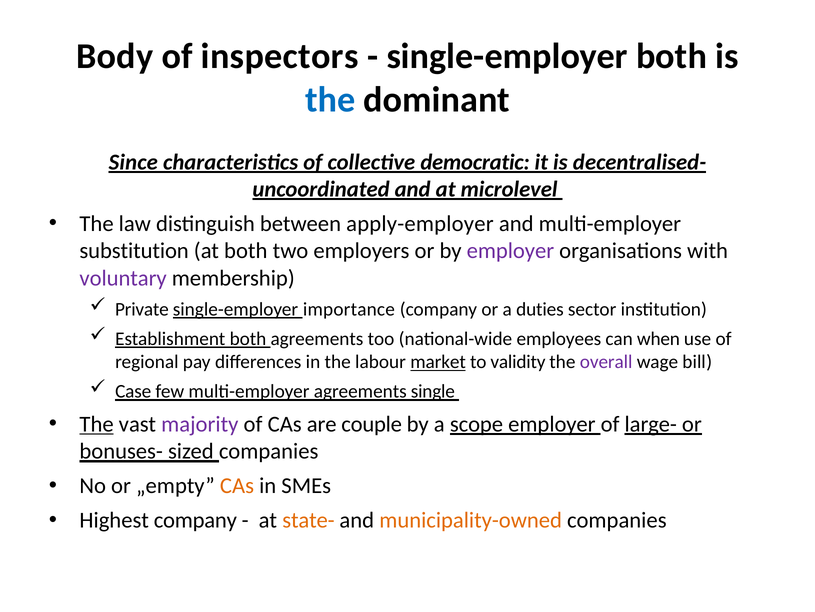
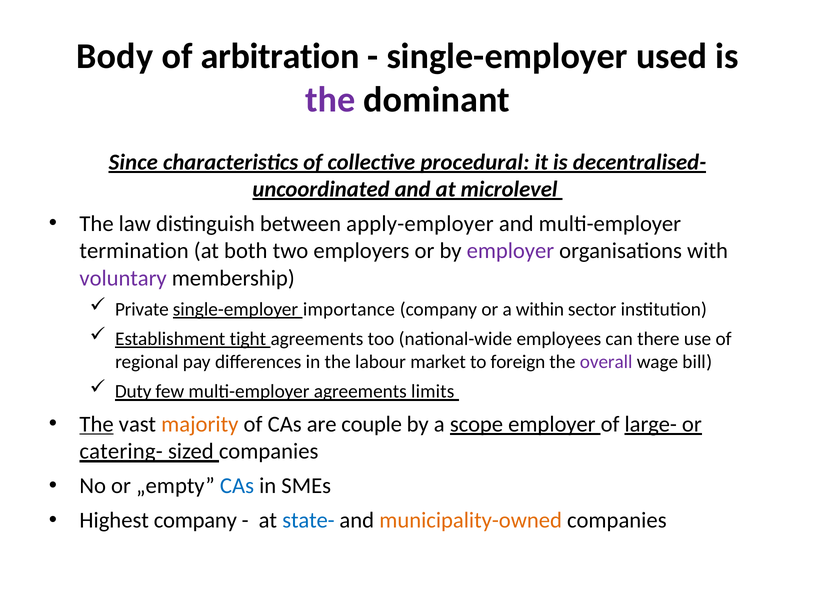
inspectors: inspectors -> arbitration
single-employer both: both -> used
the at (330, 100) colour: blue -> purple
democratic: democratic -> procedural
substitution: substitution -> termination
duties: duties -> within
Establishment both: both -> tight
when: when -> there
market underline: present -> none
validity: validity -> foreign
Case: Case -> Duty
single: single -> limits
majority colour: purple -> orange
bonuses-: bonuses- -> catering-
CAs at (237, 485) colour: orange -> blue
state- colour: orange -> blue
